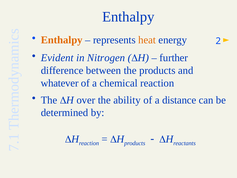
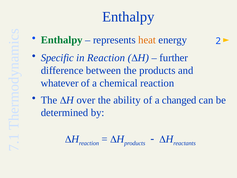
Enthalpy at (62, 40) colour: orange -> green
Evident: Evident -> Specific
in Nitrogen: Nitrogen -> Reaction
distance: distance -> changed
